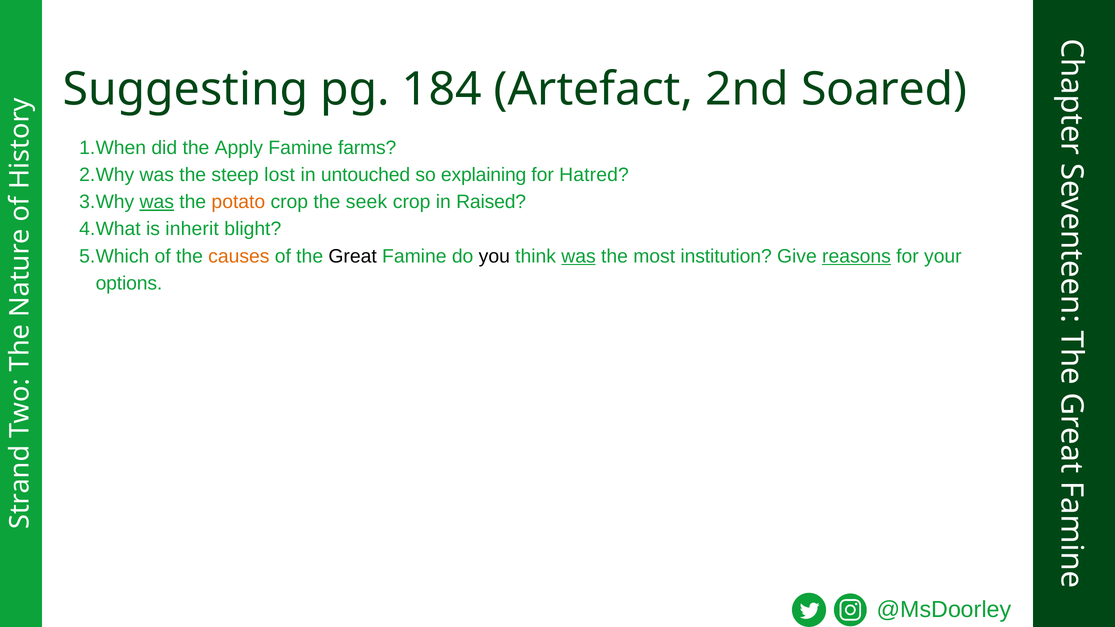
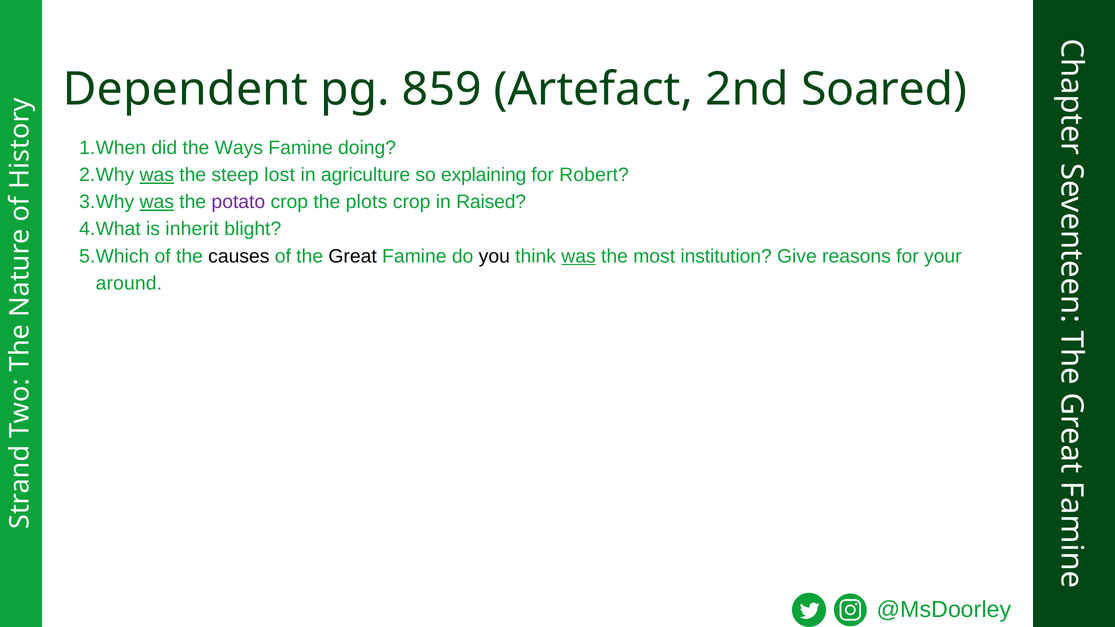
Suggesting: Suggesting -> Dependent
184: 184 -> 859
Apply: Apply -> Ways
farms: farms -> doing
was at (157, 175) underline: none -> present
untouched: untouched -> agriculture
Hatred: Hatred -> Robert
potato colour: orange -> purple
seek: seek -> plots
causes colour: orange -> black
reasons underline: present -> none
options: options -> around
